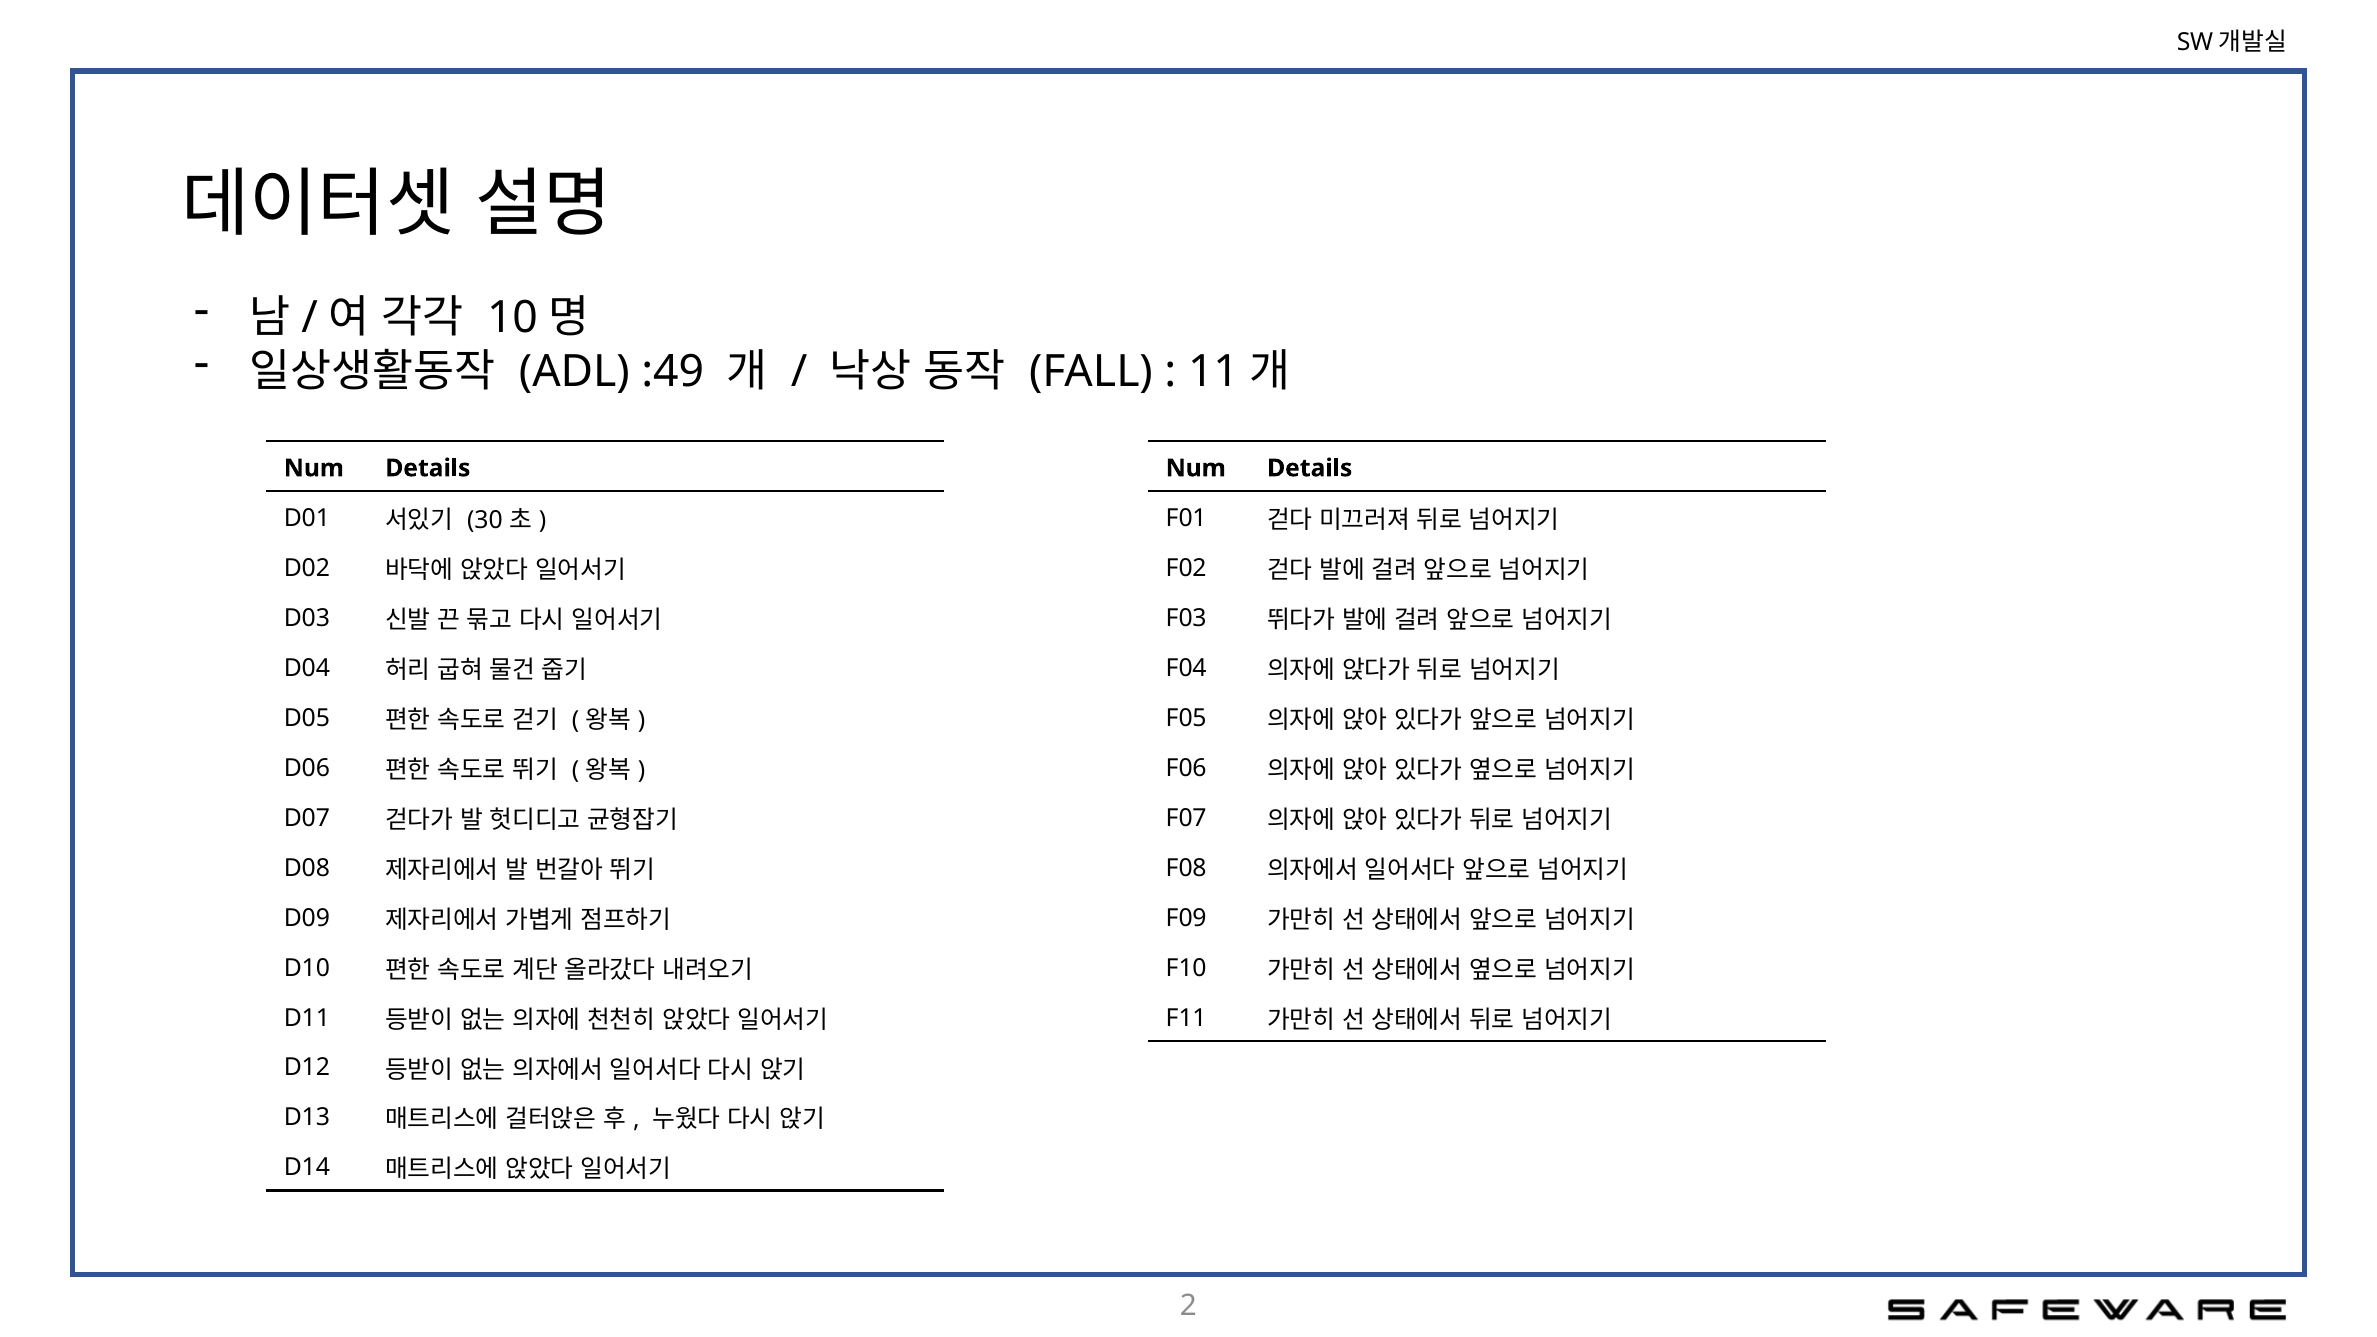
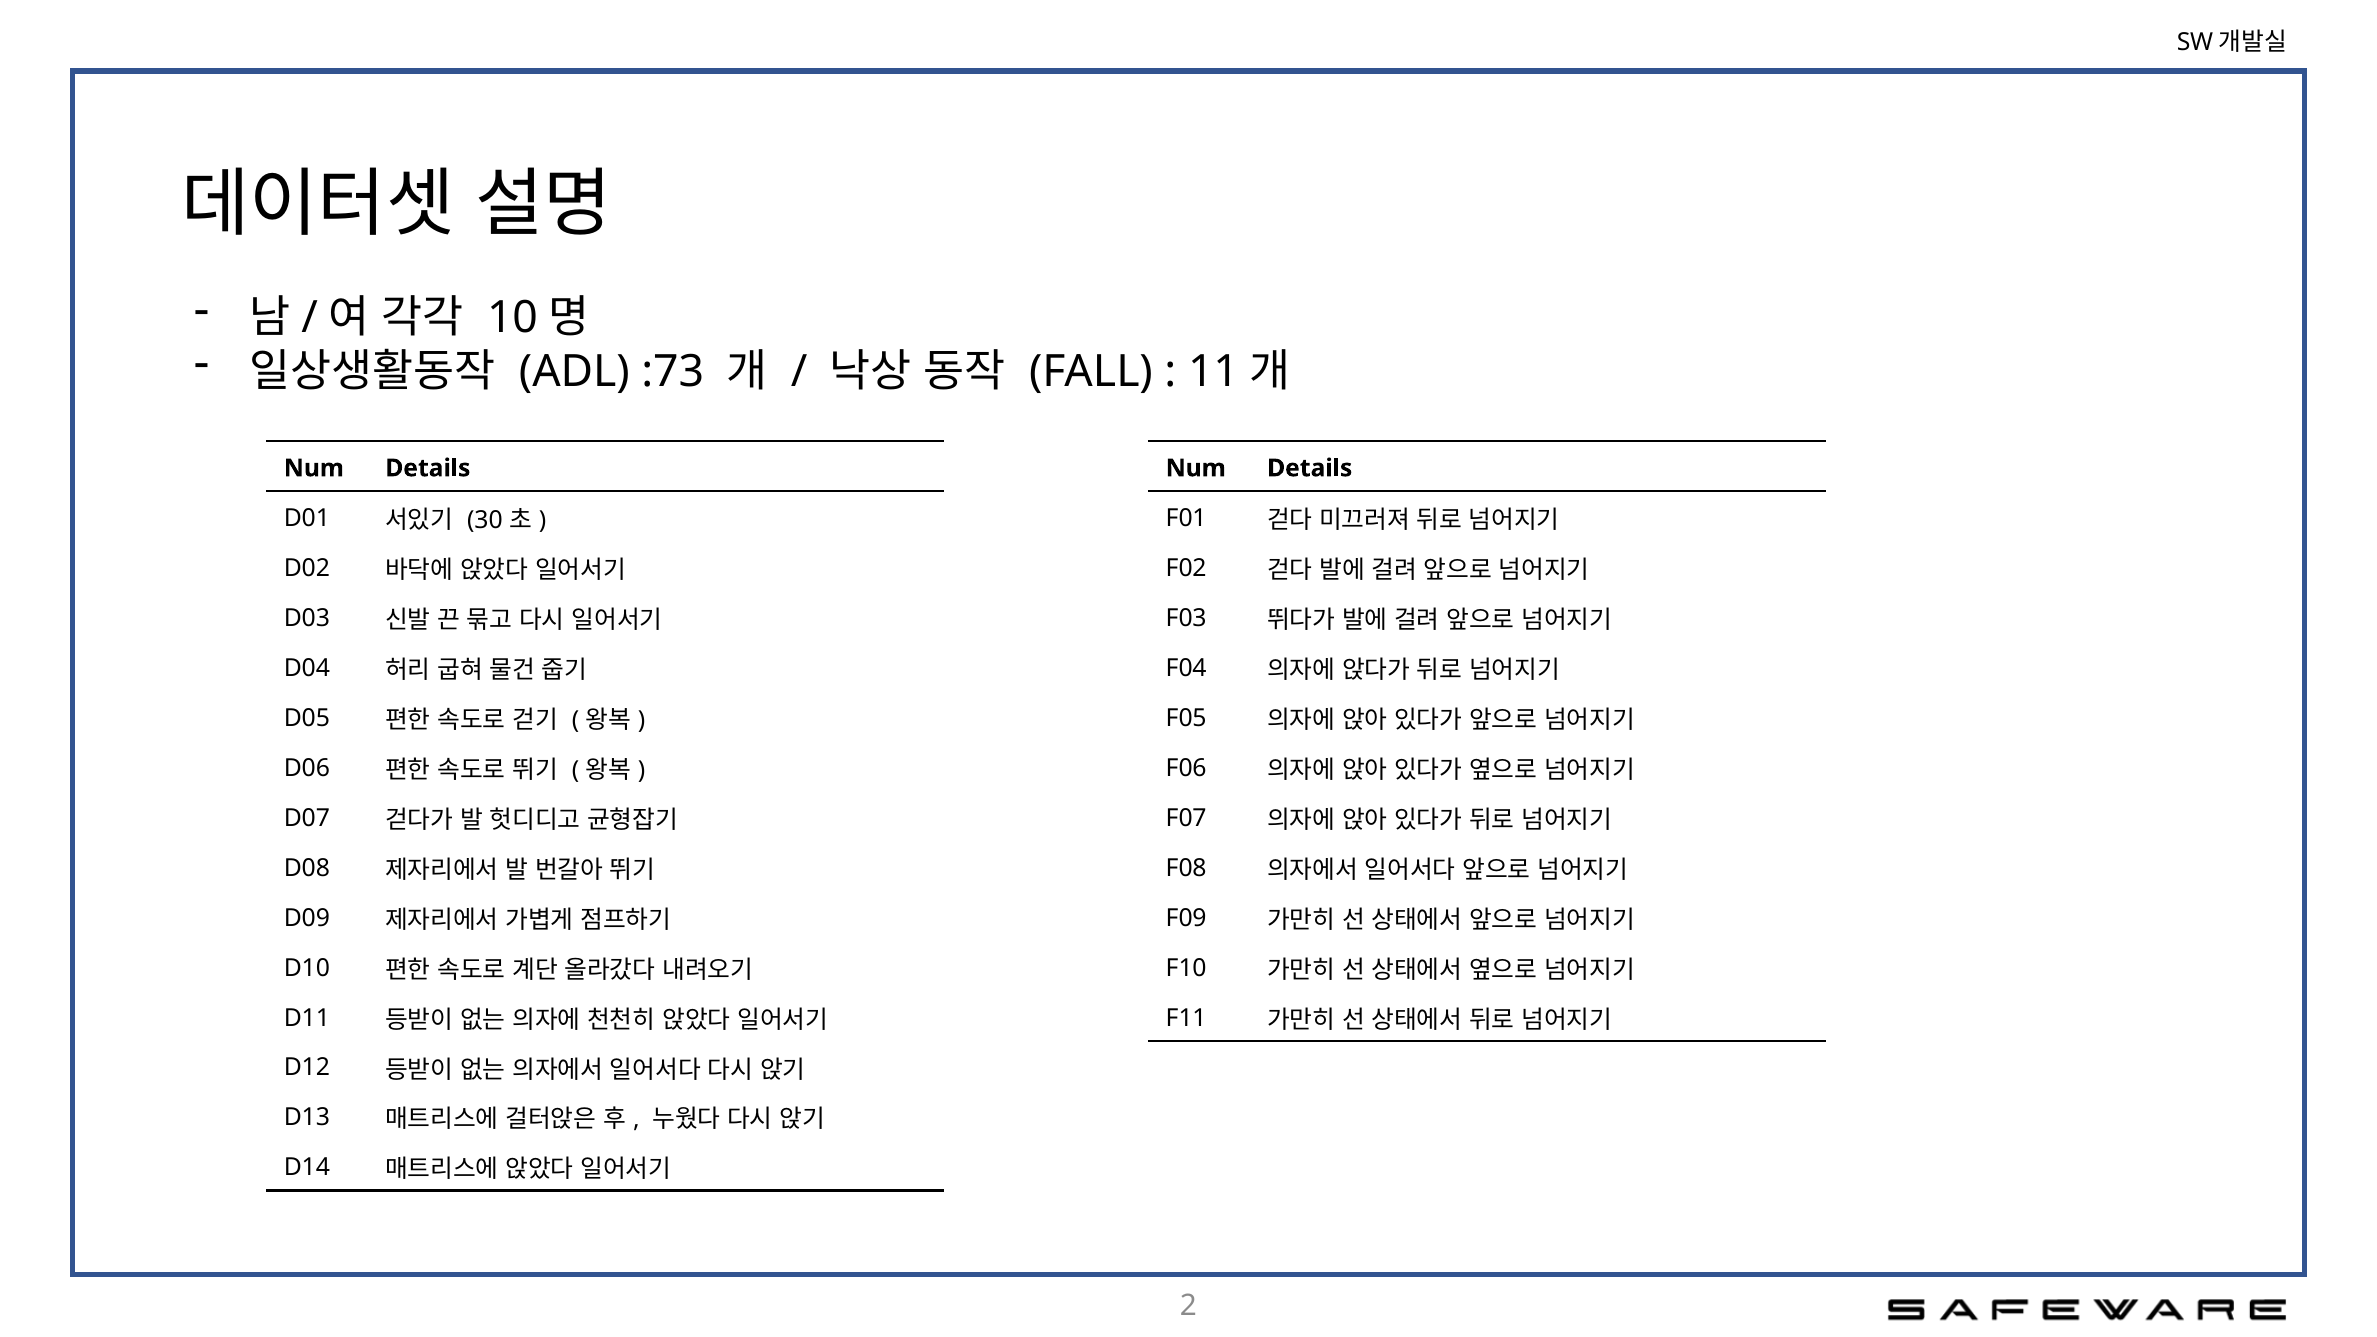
:49: :49 -> :73
